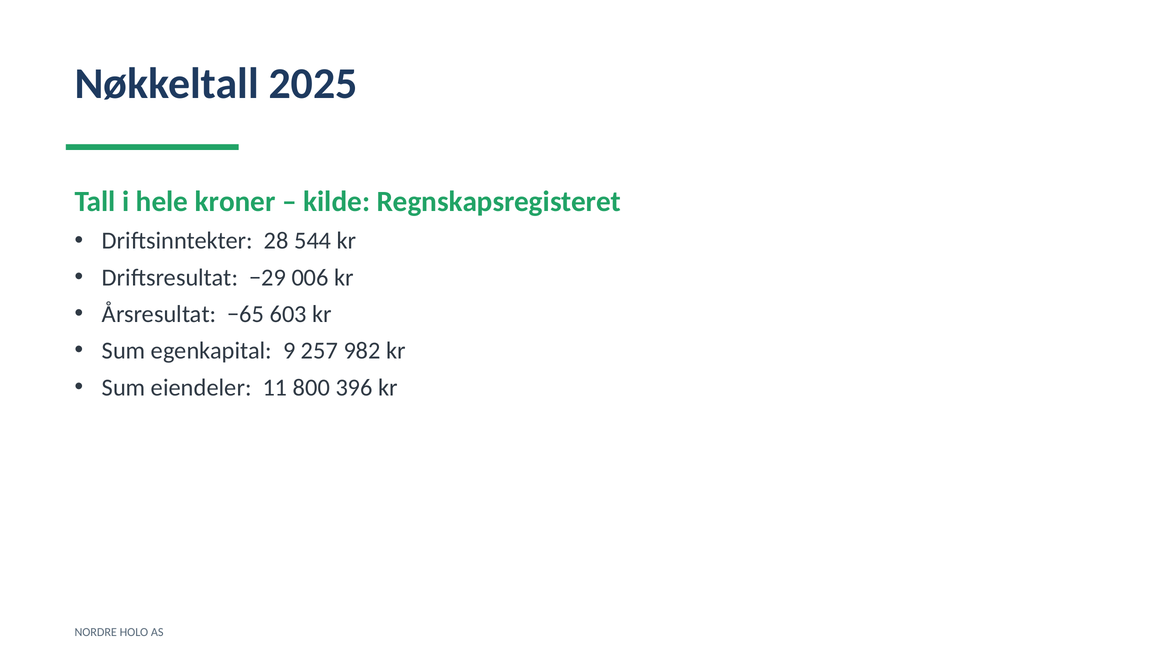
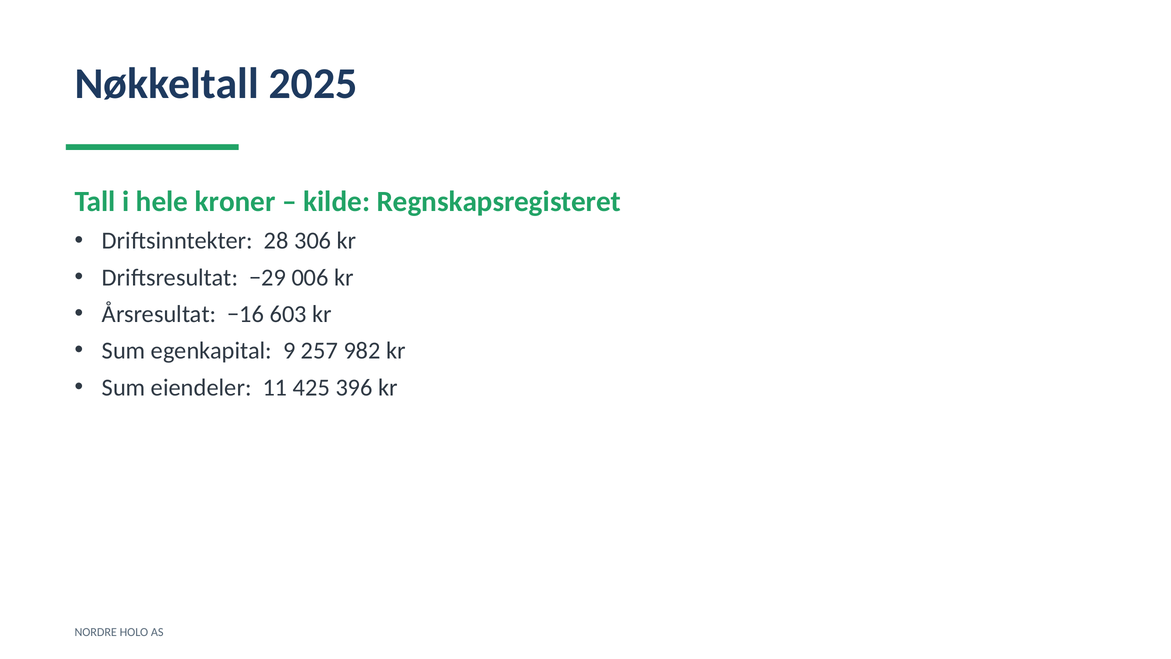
544: 544 -> 306
−65: −65 -> −16
800: 800 -> 425
